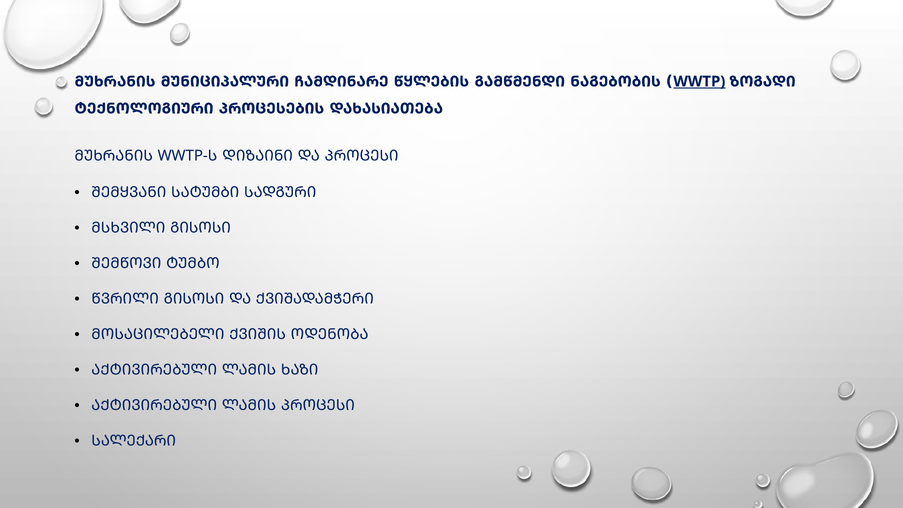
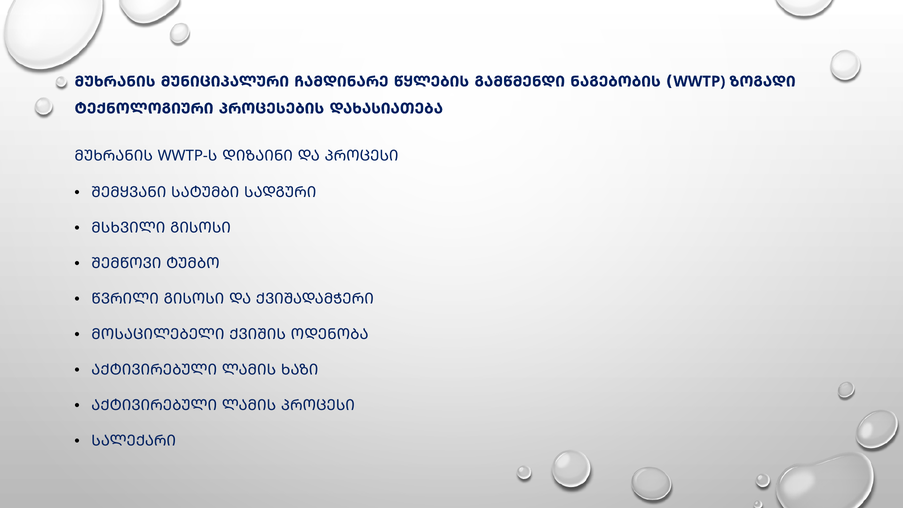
WWTP underline: present -> none
